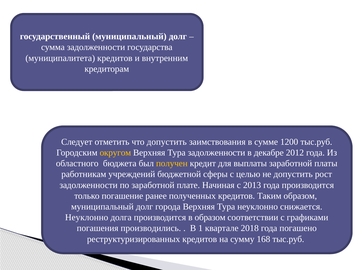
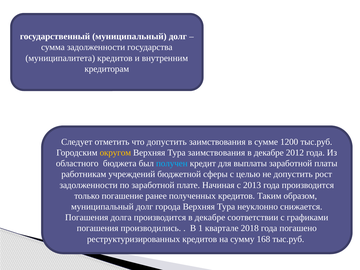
Тура задолженности: задолженности -> заимствования
получен colour: yellow -> light blue
Неуклонно at (87, 217): Неуклонно -> Погашения
производится в образом: образом -> декабре
